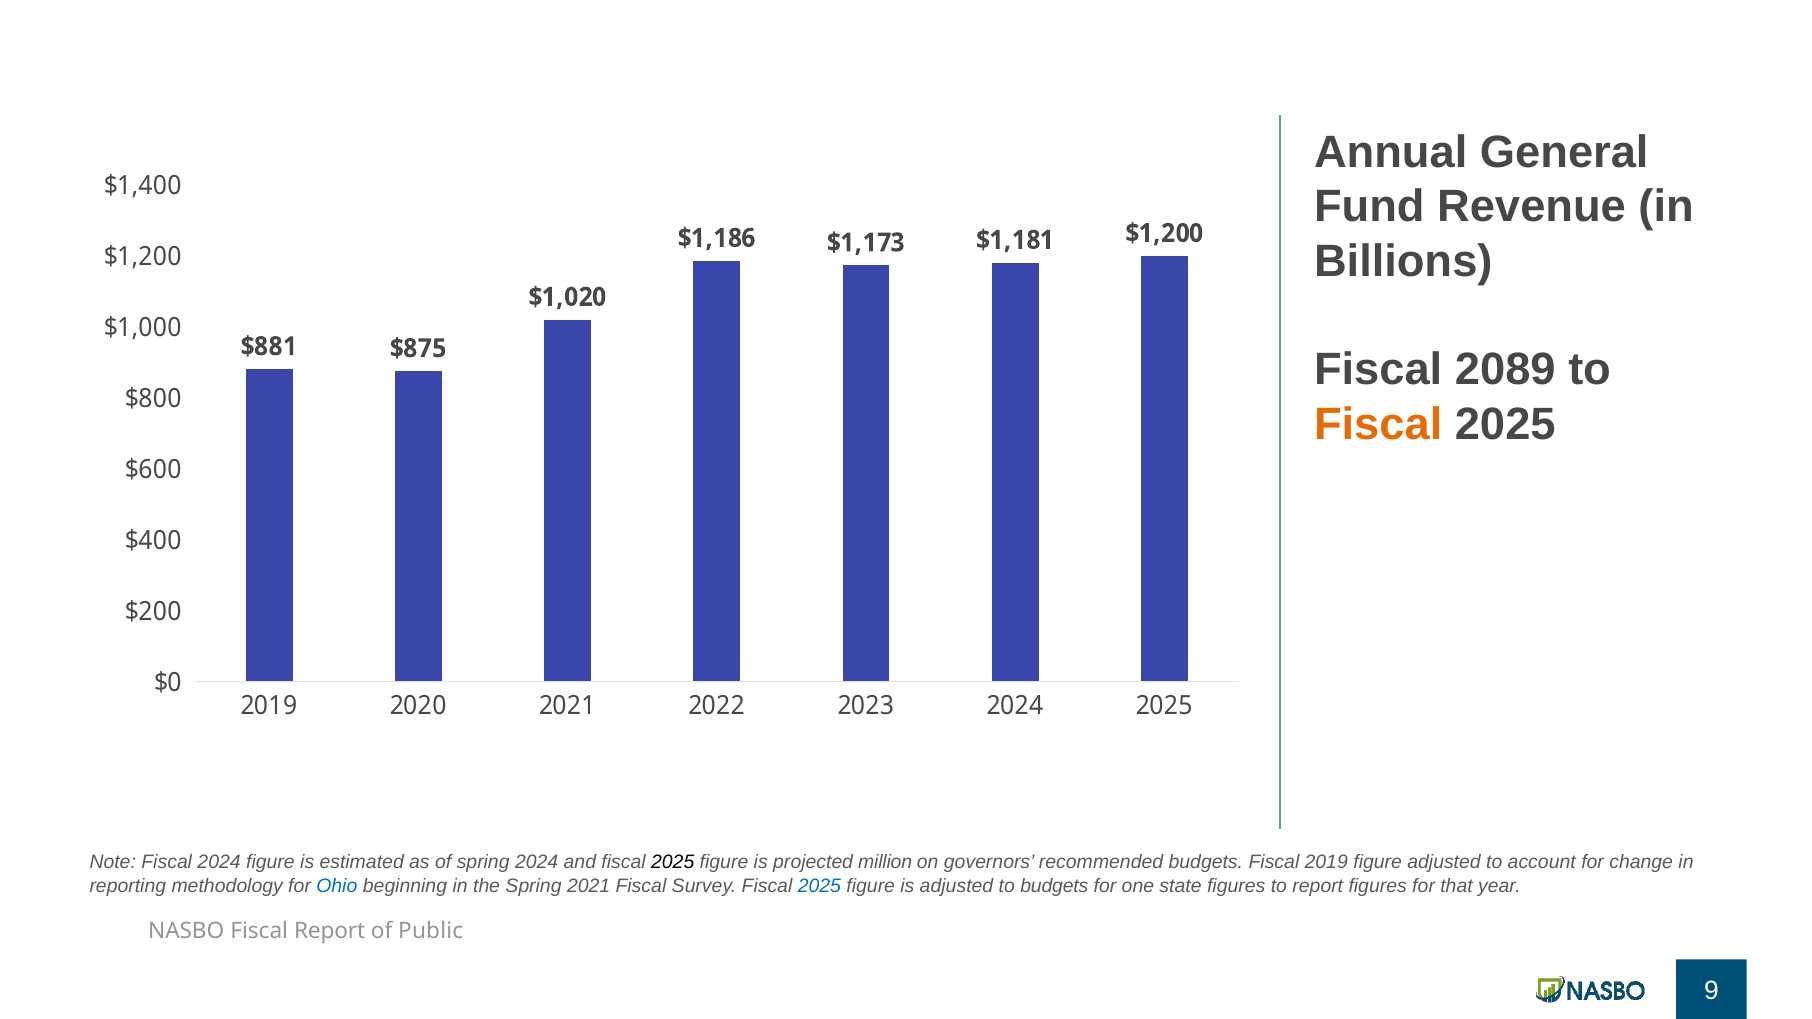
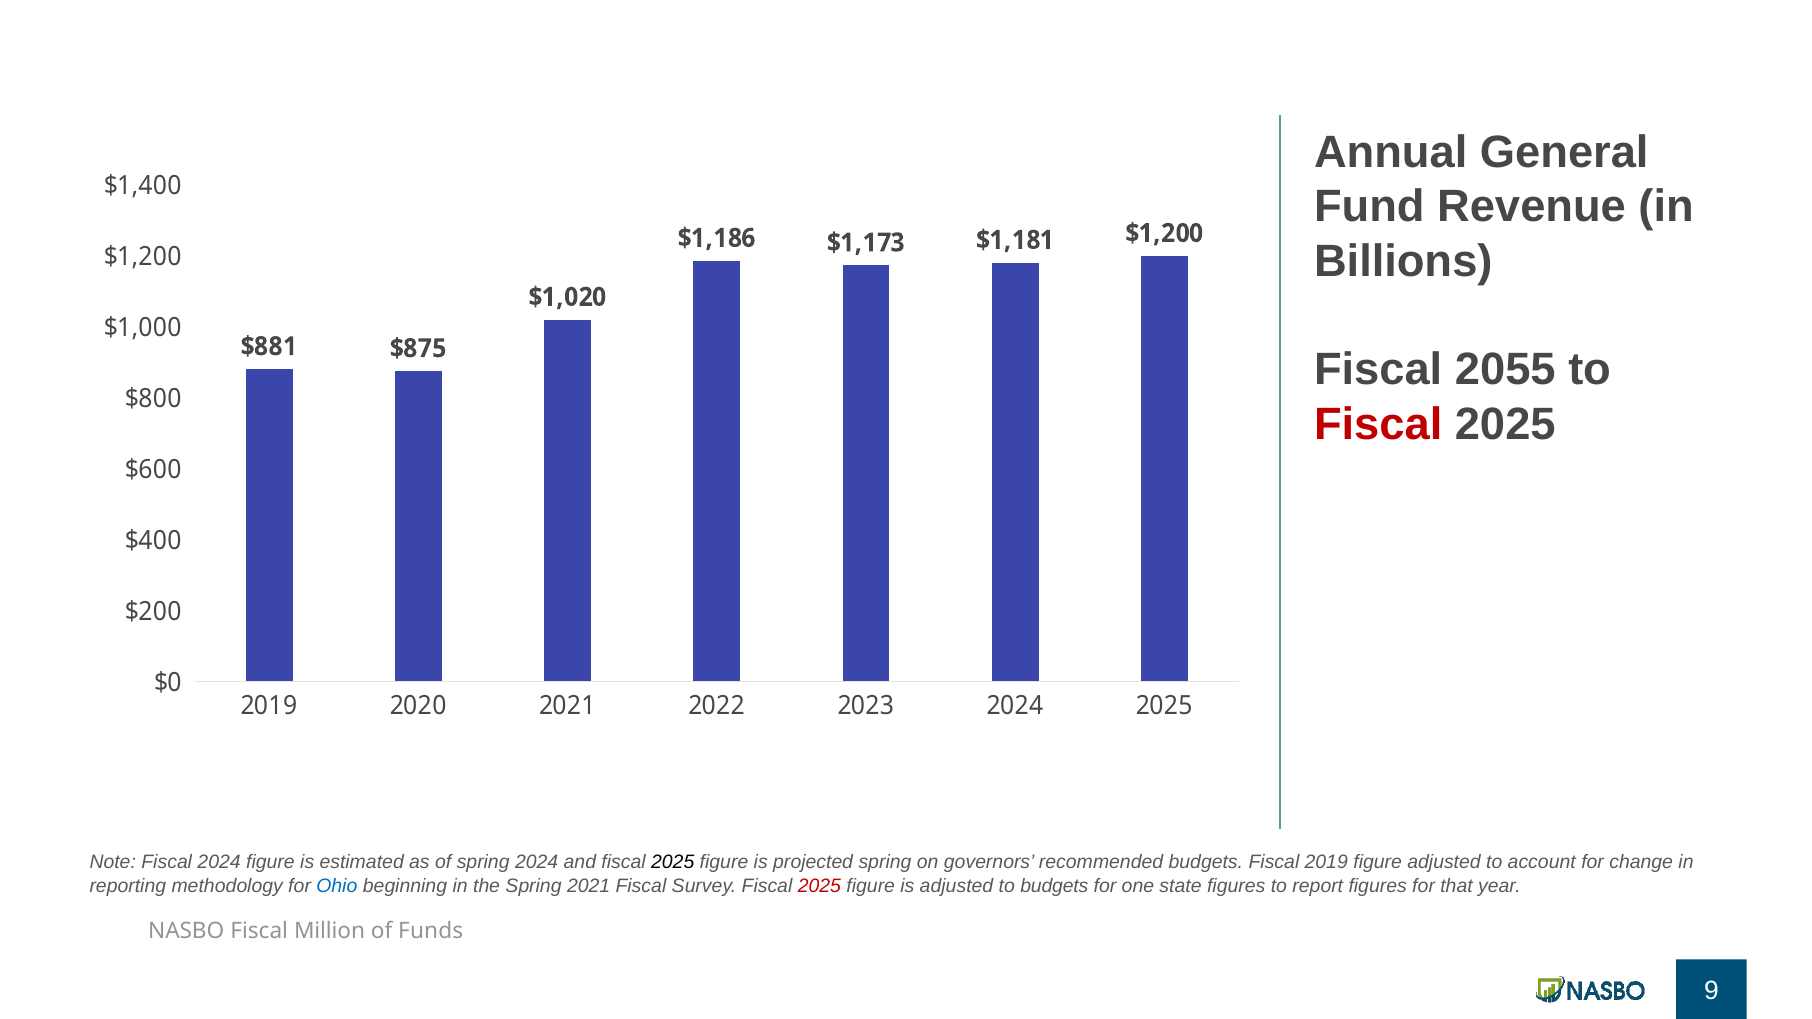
2089: 2089 -> 2055
Fiscal at (1378, 424) colour: orange -> red
projected million: million -> spring
2025 at (819, 886) colour: blue -> red
Fiscal Report: Report -> Million
Public: Public -> Funds
